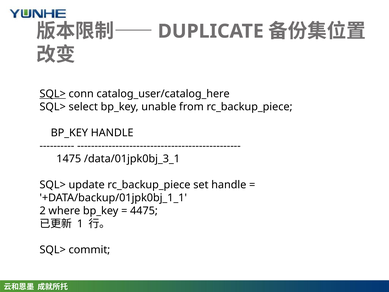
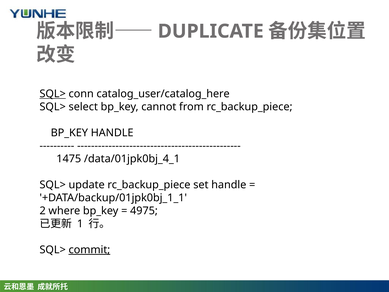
unable: unable -> cannot
/data/01jpk0bj_3_1: /data/01jpk0bj_3_1 -> /data/01jpk0bj_4_1
4475: 4475 -> 4975
commit underline: none -> present
